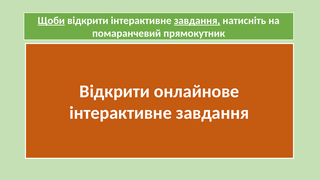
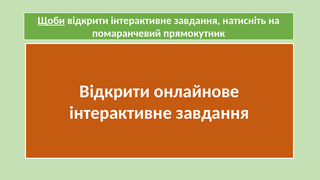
завдання at (197, 21) underline: present -> none
